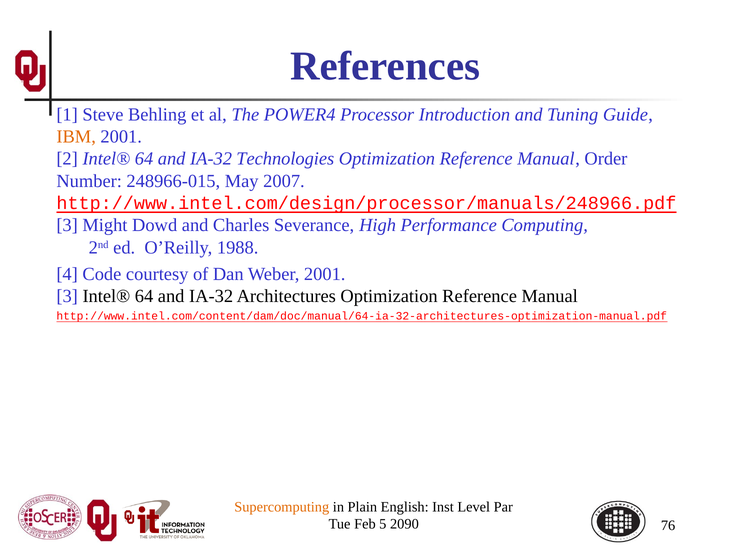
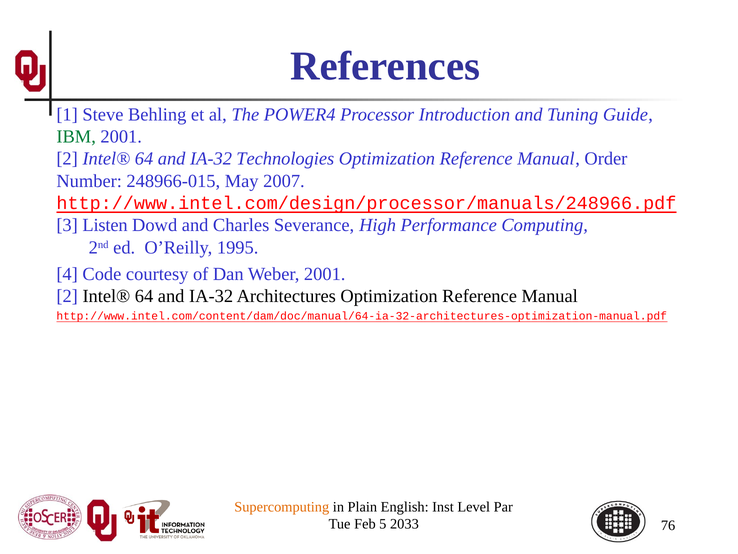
IBM colour: orange -> green
Might: Might -> Listen
1988: 1988 -> 1995
3 at (67, 296): 3 -> 2
2090: 2090 -> 2033
